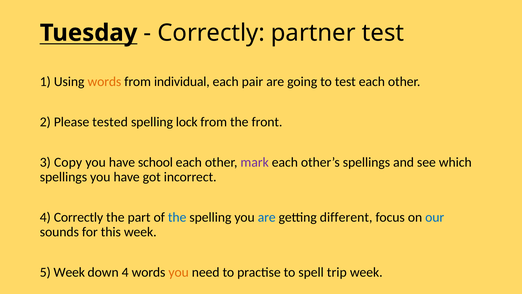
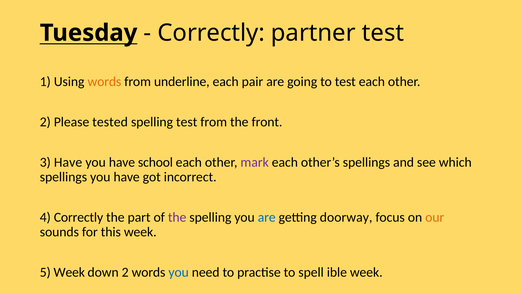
individual: individual -> underline
spelling lock: lock -> test
3 Copy: Copy -> Have
the at (177, 217) colour: blue -> purple
different: different -> doorway
our colour: blue -> orange
down 4: 4 -> 2
you at (179, 272) colour: orange -> blue
trip: trip -> ible
